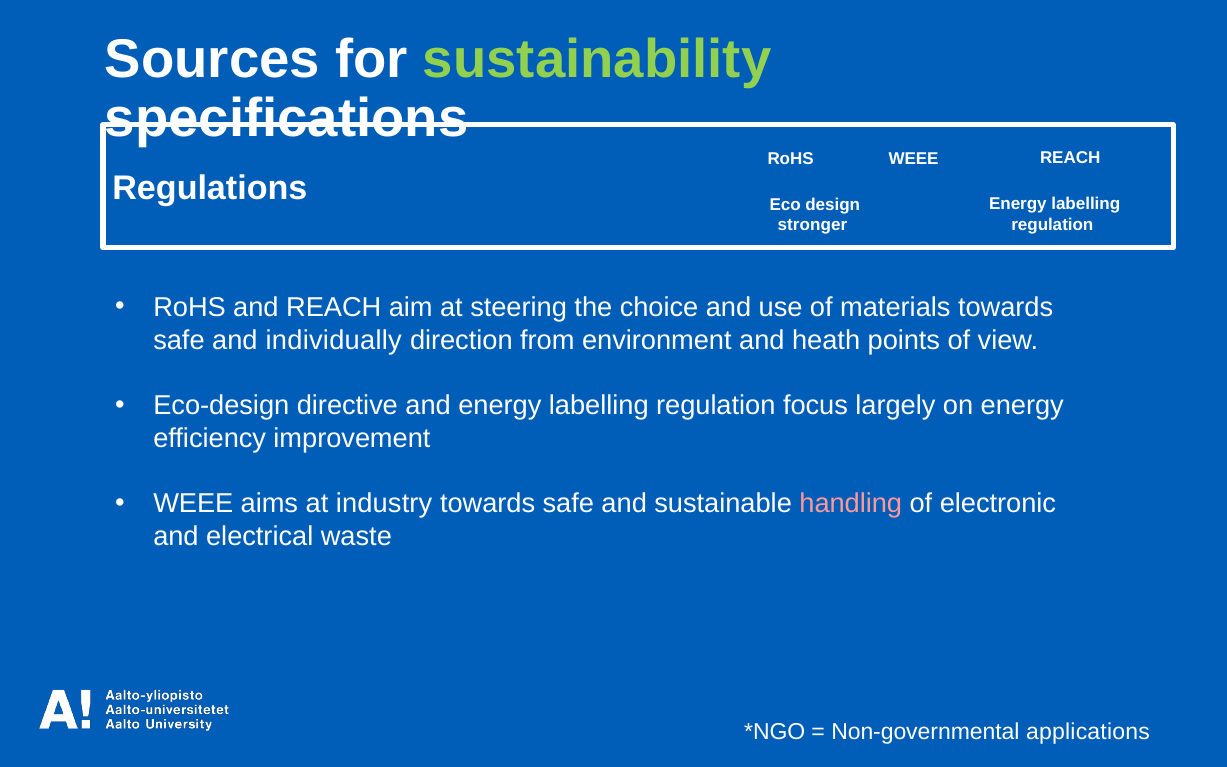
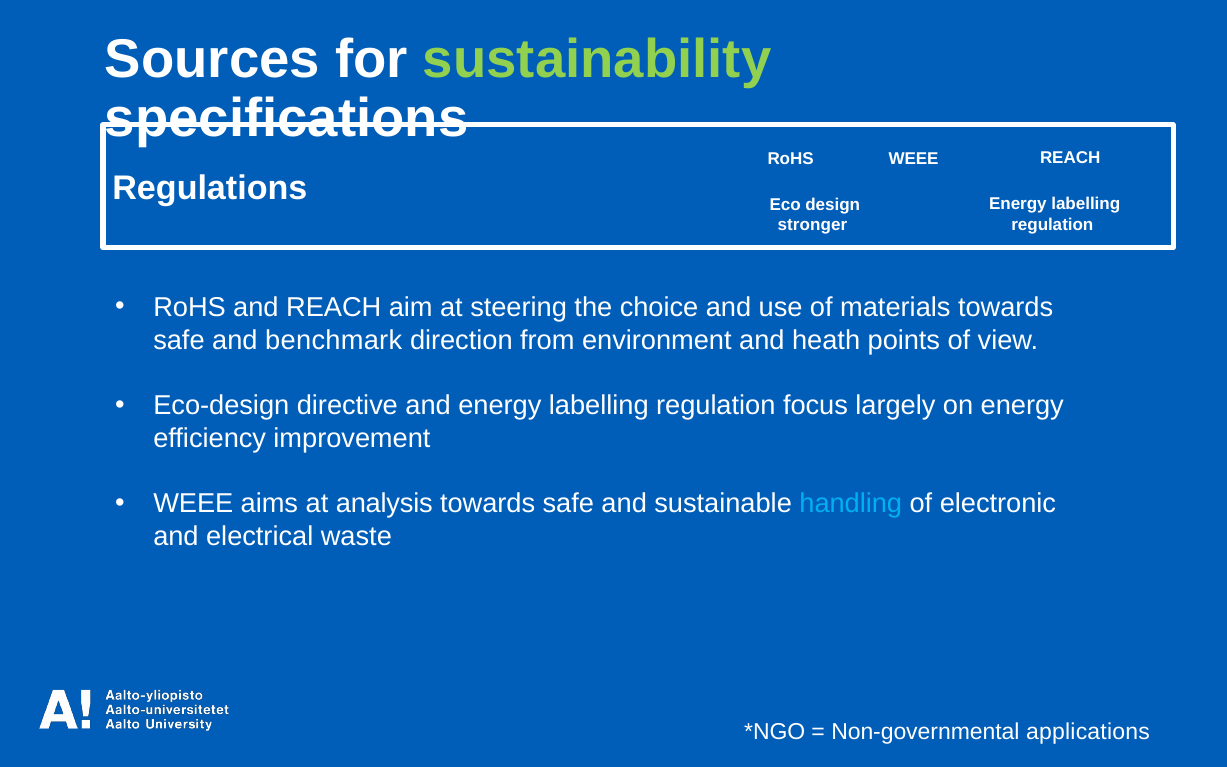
individually: individually -> benchmark
industry: industry -> analysis
handling colour: pink -> light blue
